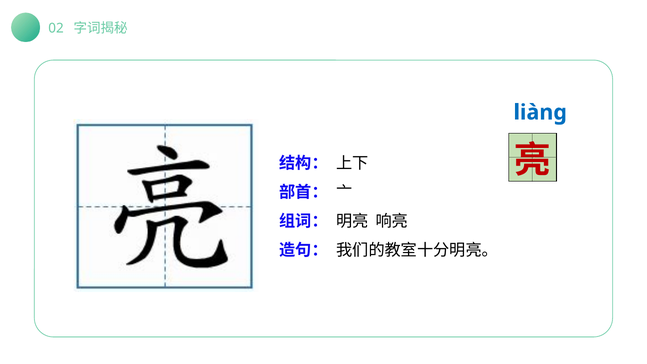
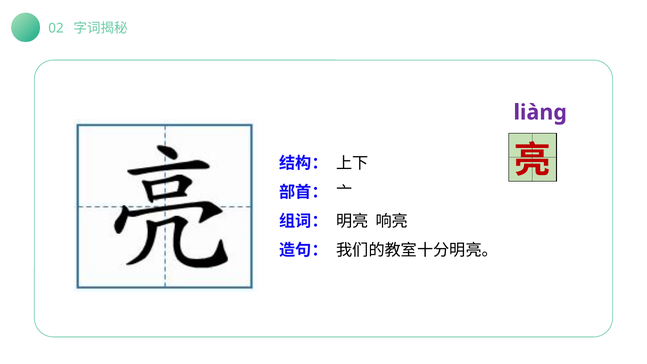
liàng colour: blue -> purple
